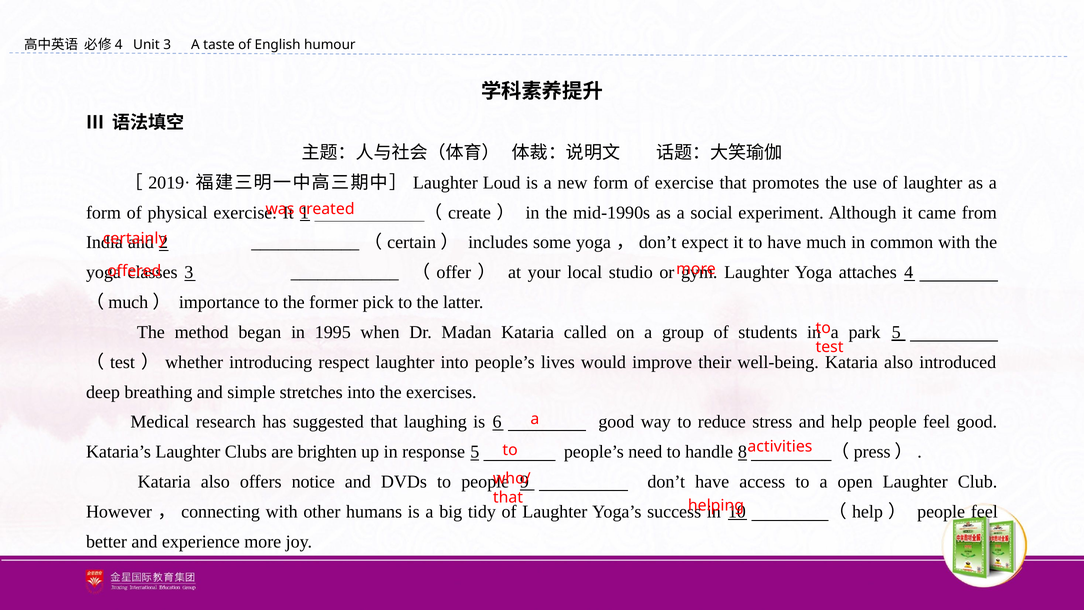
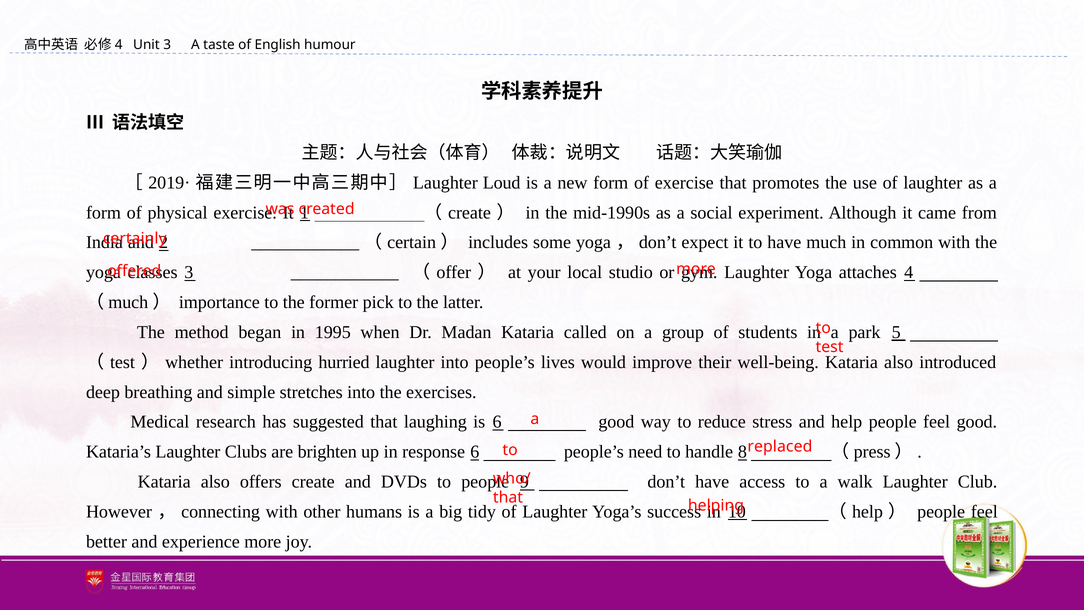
respect: respect -> hurried
response 5: 5 -> 6
activities: activities -> replaced
offers notice: notice -> create
open: open -> walk
